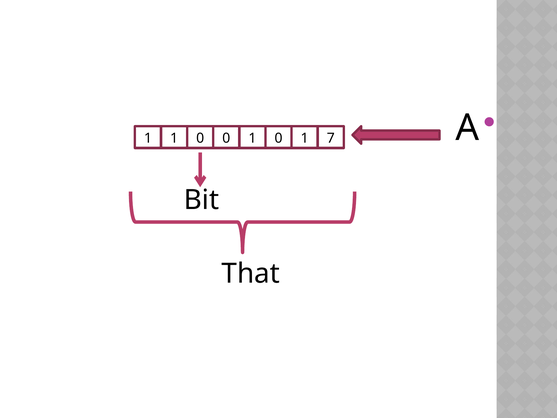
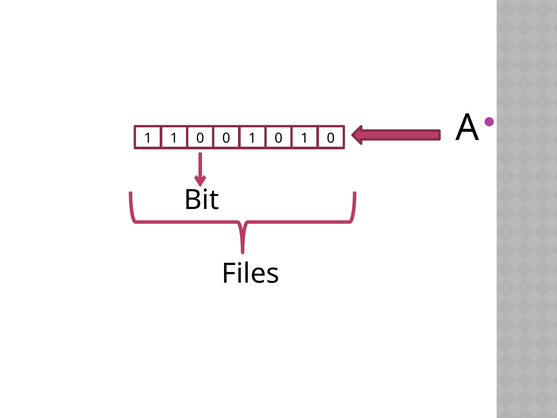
7 at (331, 138): 7 -> 0
That: That -> Files
